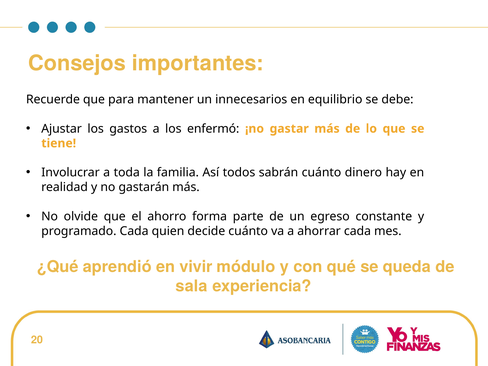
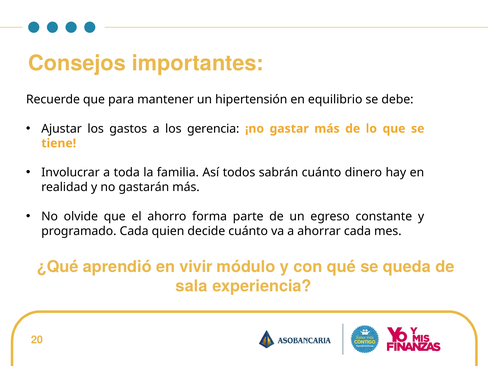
innecesarios: innecesarios -> hipertensión
enfermó: enfermó -> gerencia
